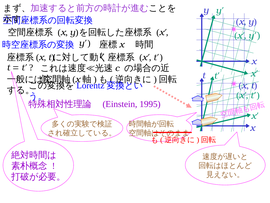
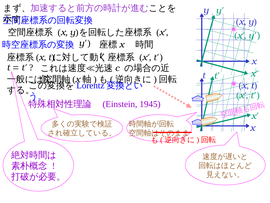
1995: 1995 -> 1945
